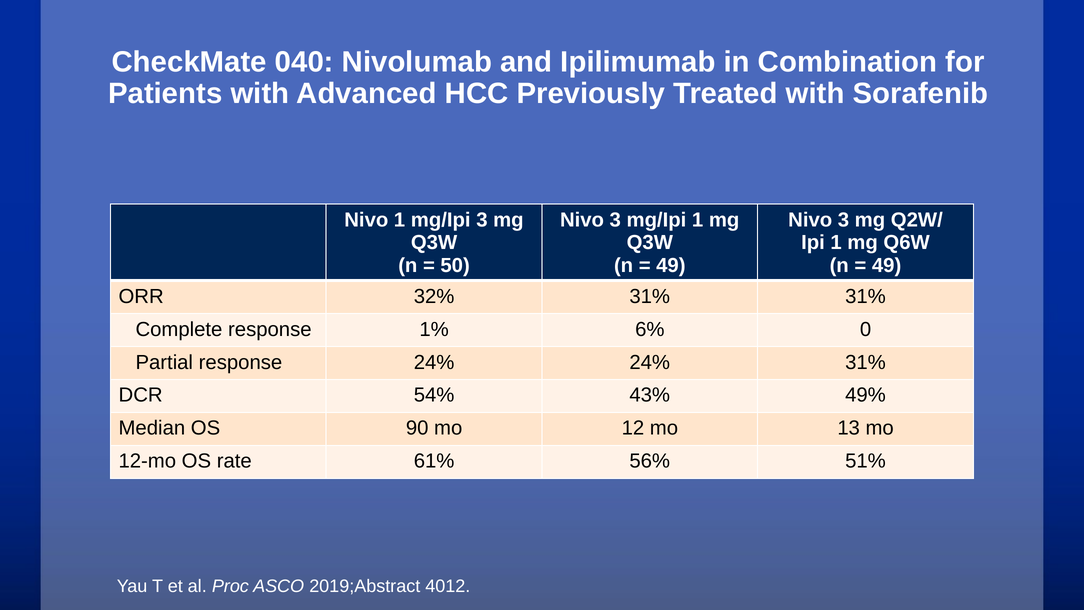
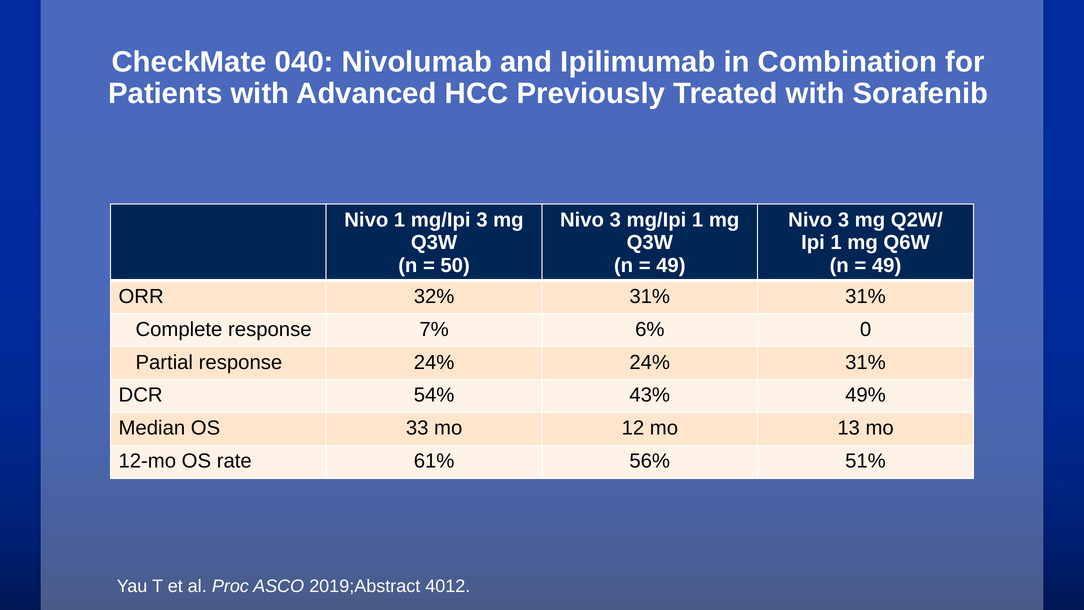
1%: 1% -> 7%
90: 90 -> 33
